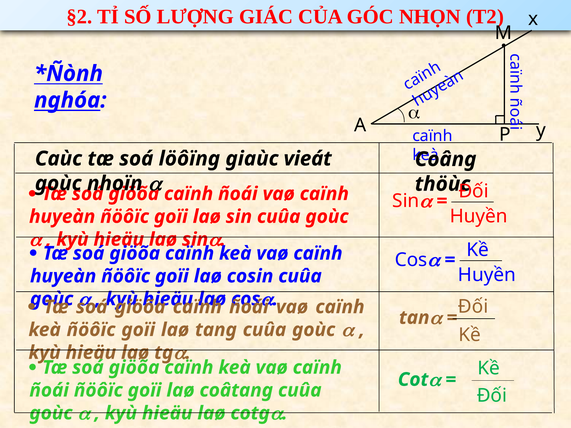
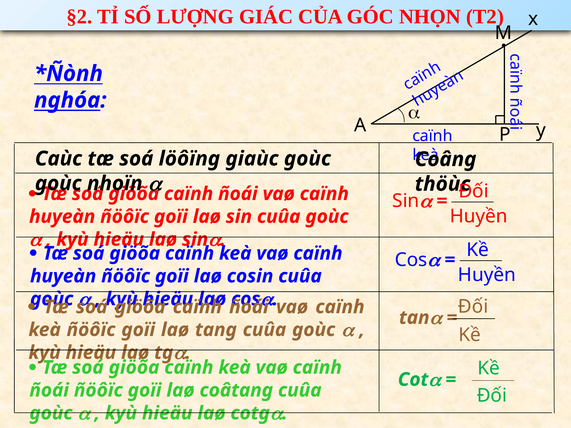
giaùc vieát: vieát -> goùc
